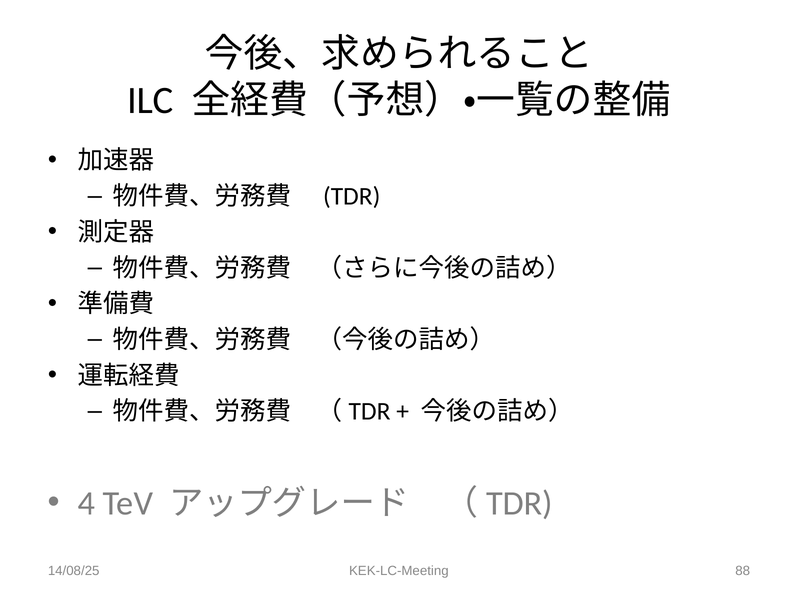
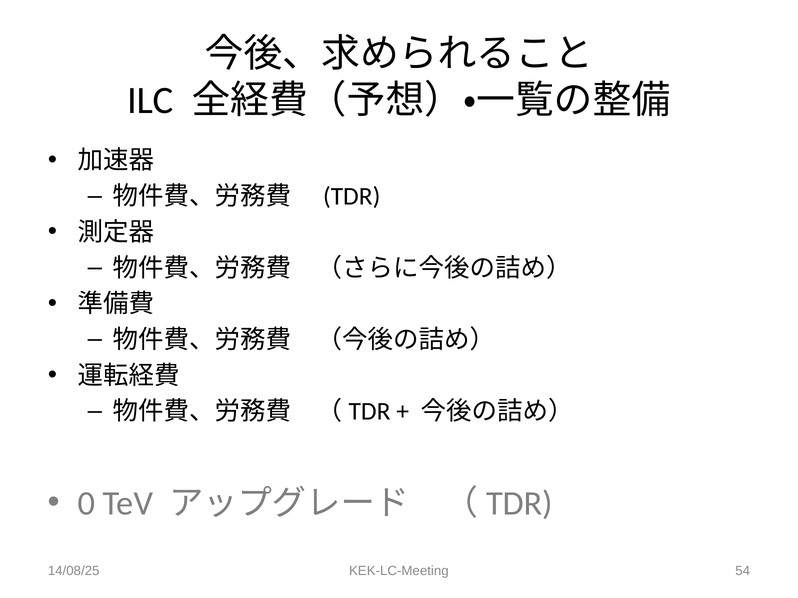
4: 4 -> 0
88: 88 -> 54
